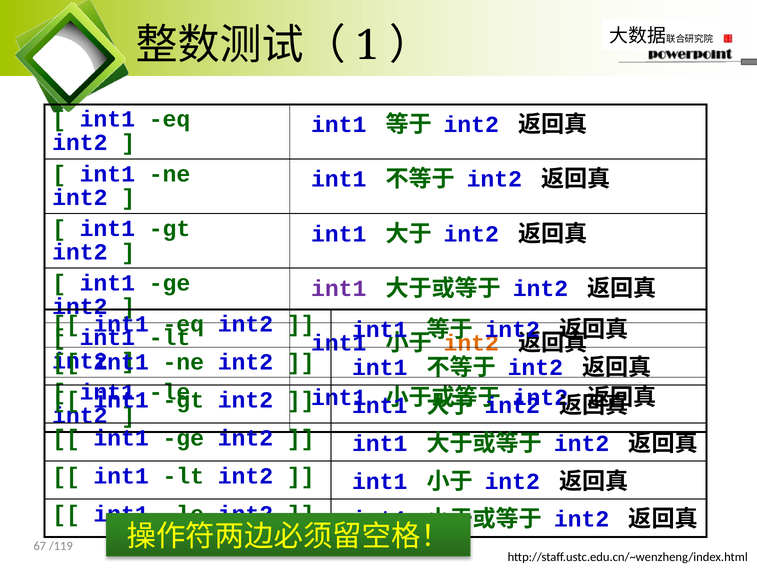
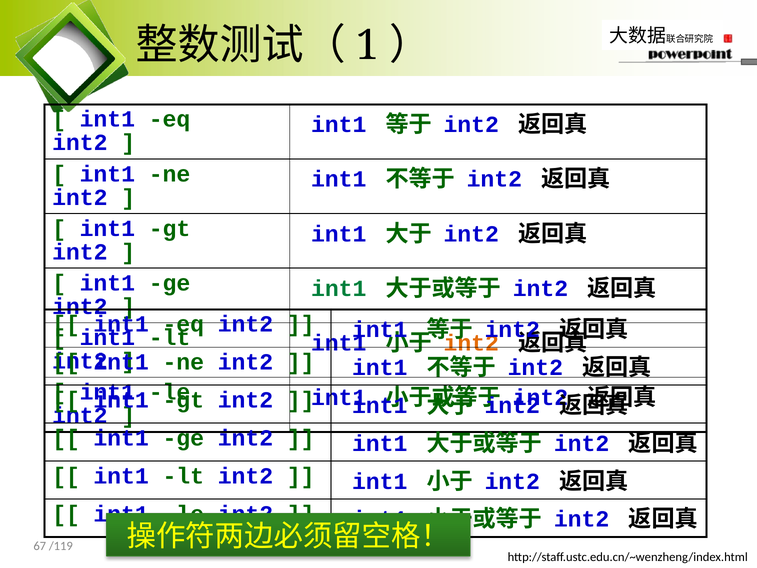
int1 at (339, 288) colour: purple -> green
